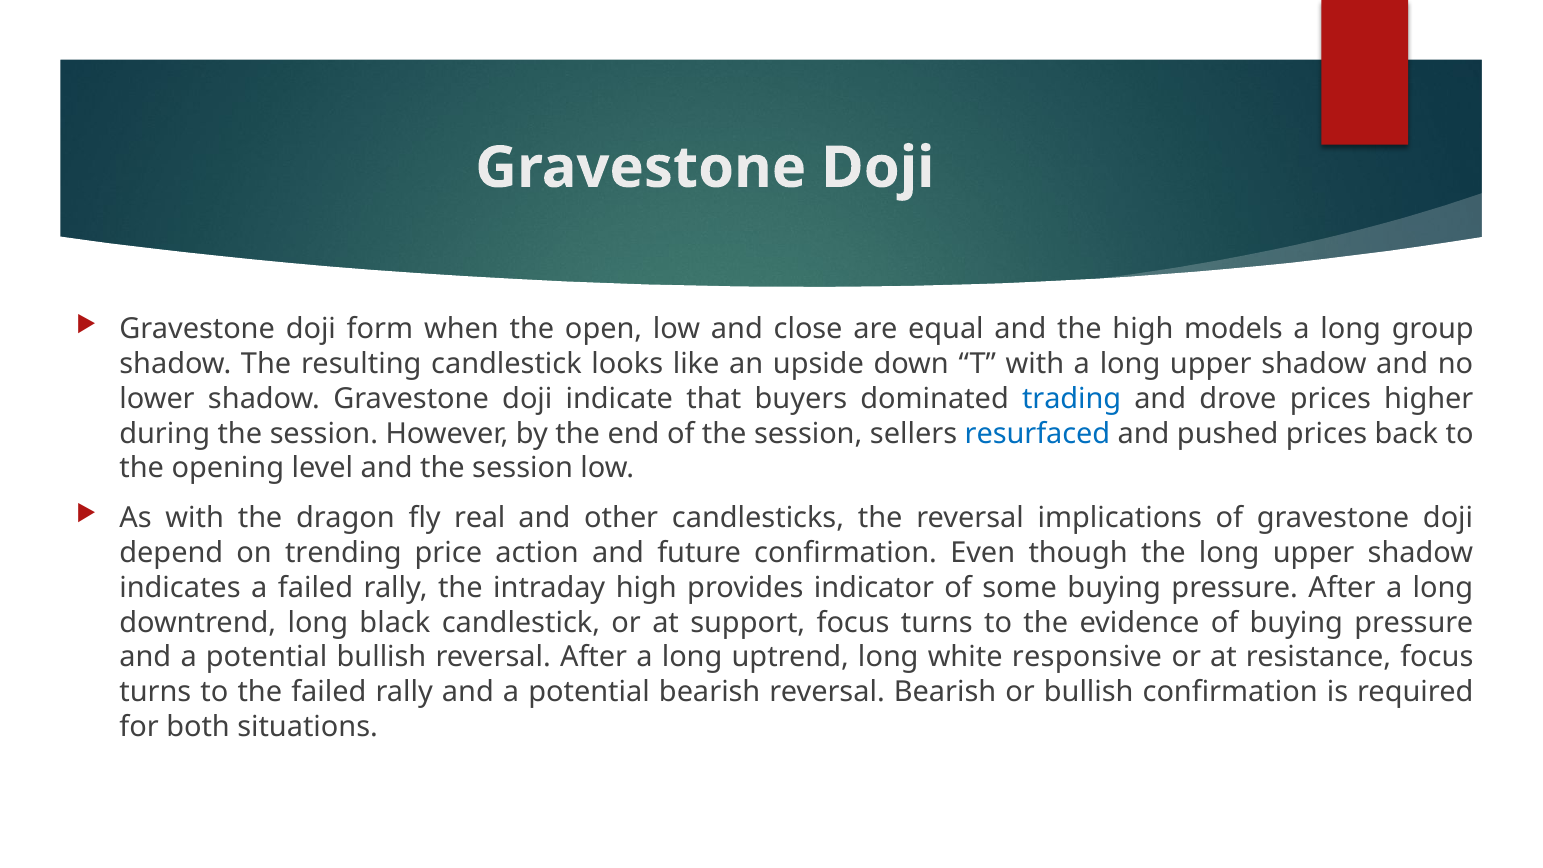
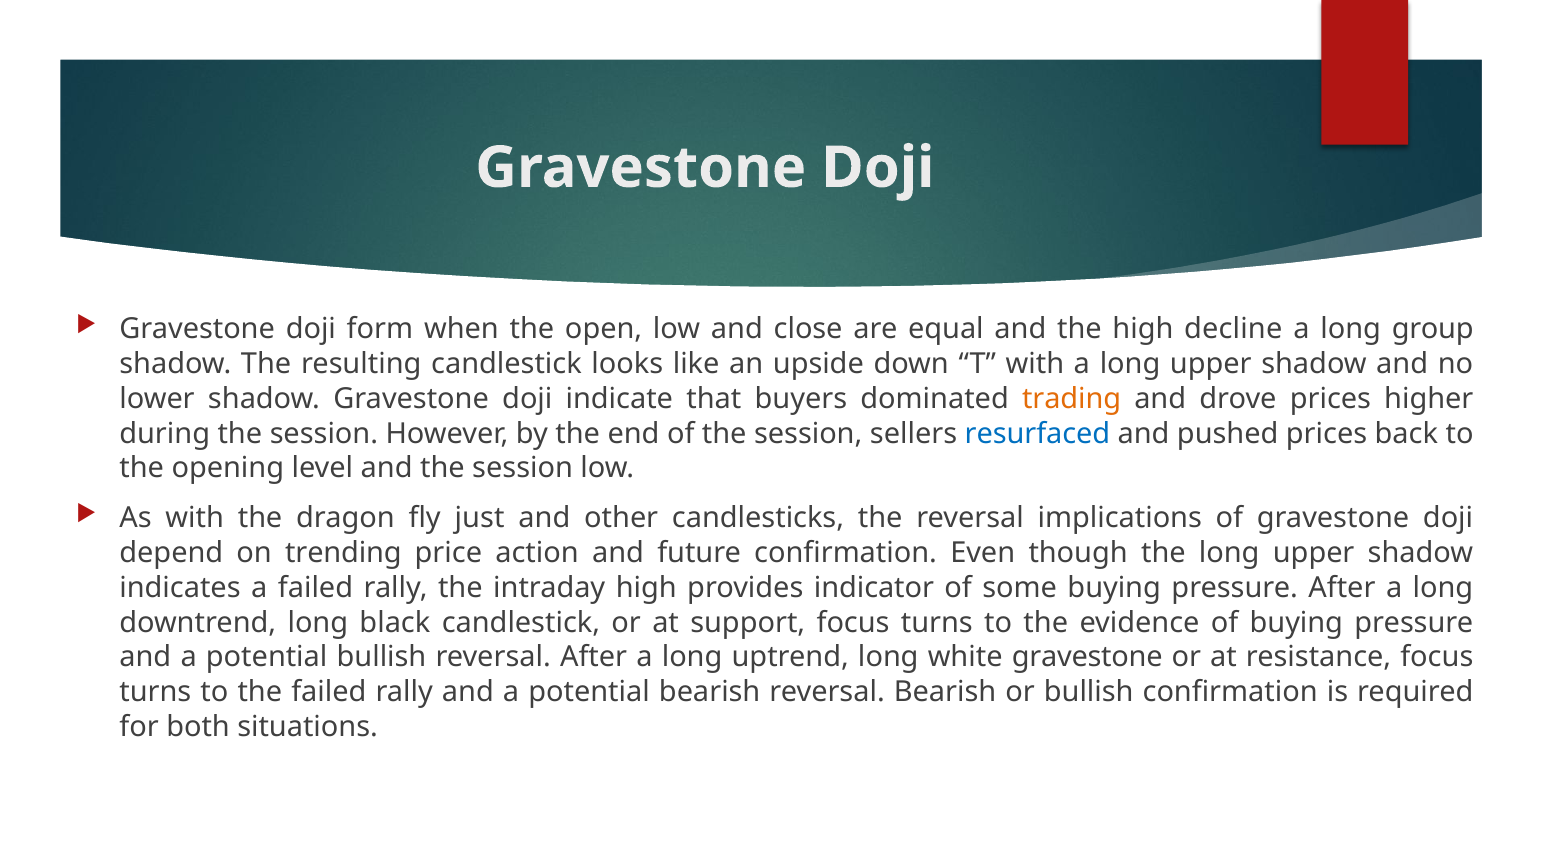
models: models -> decline
trading colour: blue -> orange
real: real -> just
white responsive: responsive -> gravestone
